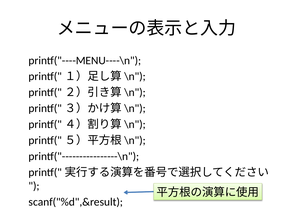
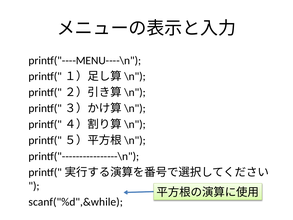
scanf("%d",&result: scanf("%d",&result -> scanf("%d",&while
